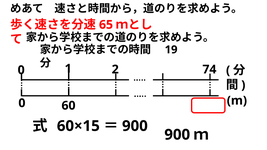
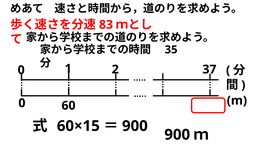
65: 65 -> 83
19: 19 -> 35
74: 74 -> 37
